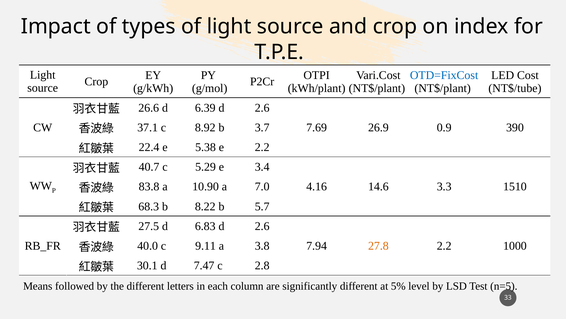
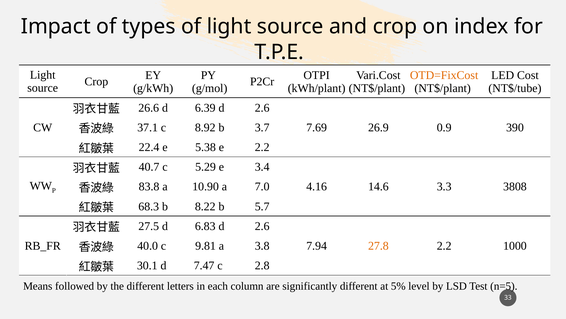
OTD=FixCost colour: blue -> orange
1510: 1510 -> 3808
9.11: 9.11 -> 9.81
